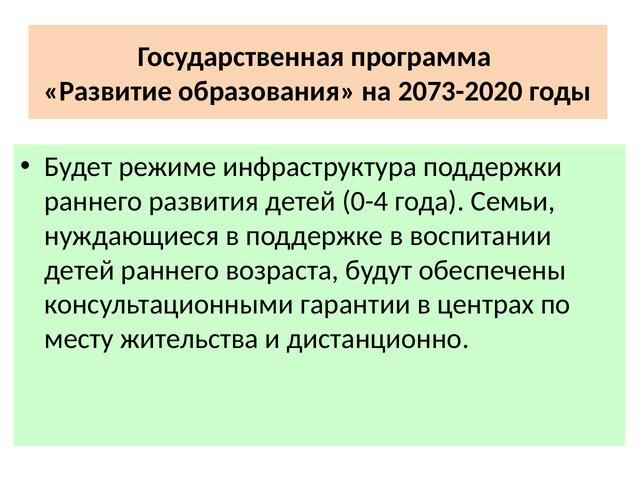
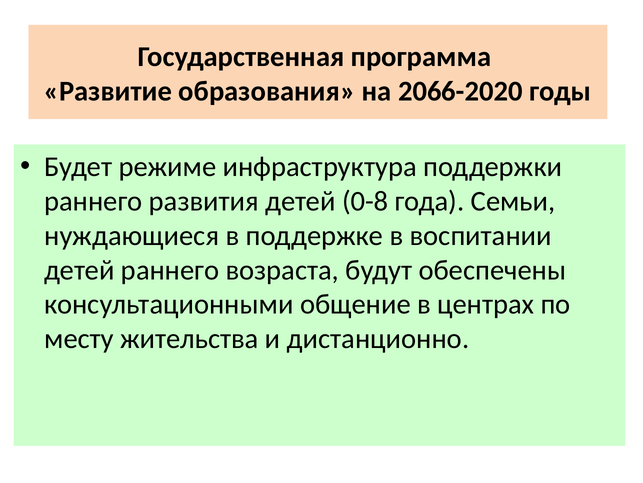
2073-2020: 2073-2020 -> 2066-2020
0-4: 0-4 -> 0-8
гарантии: гарантии -> общение
